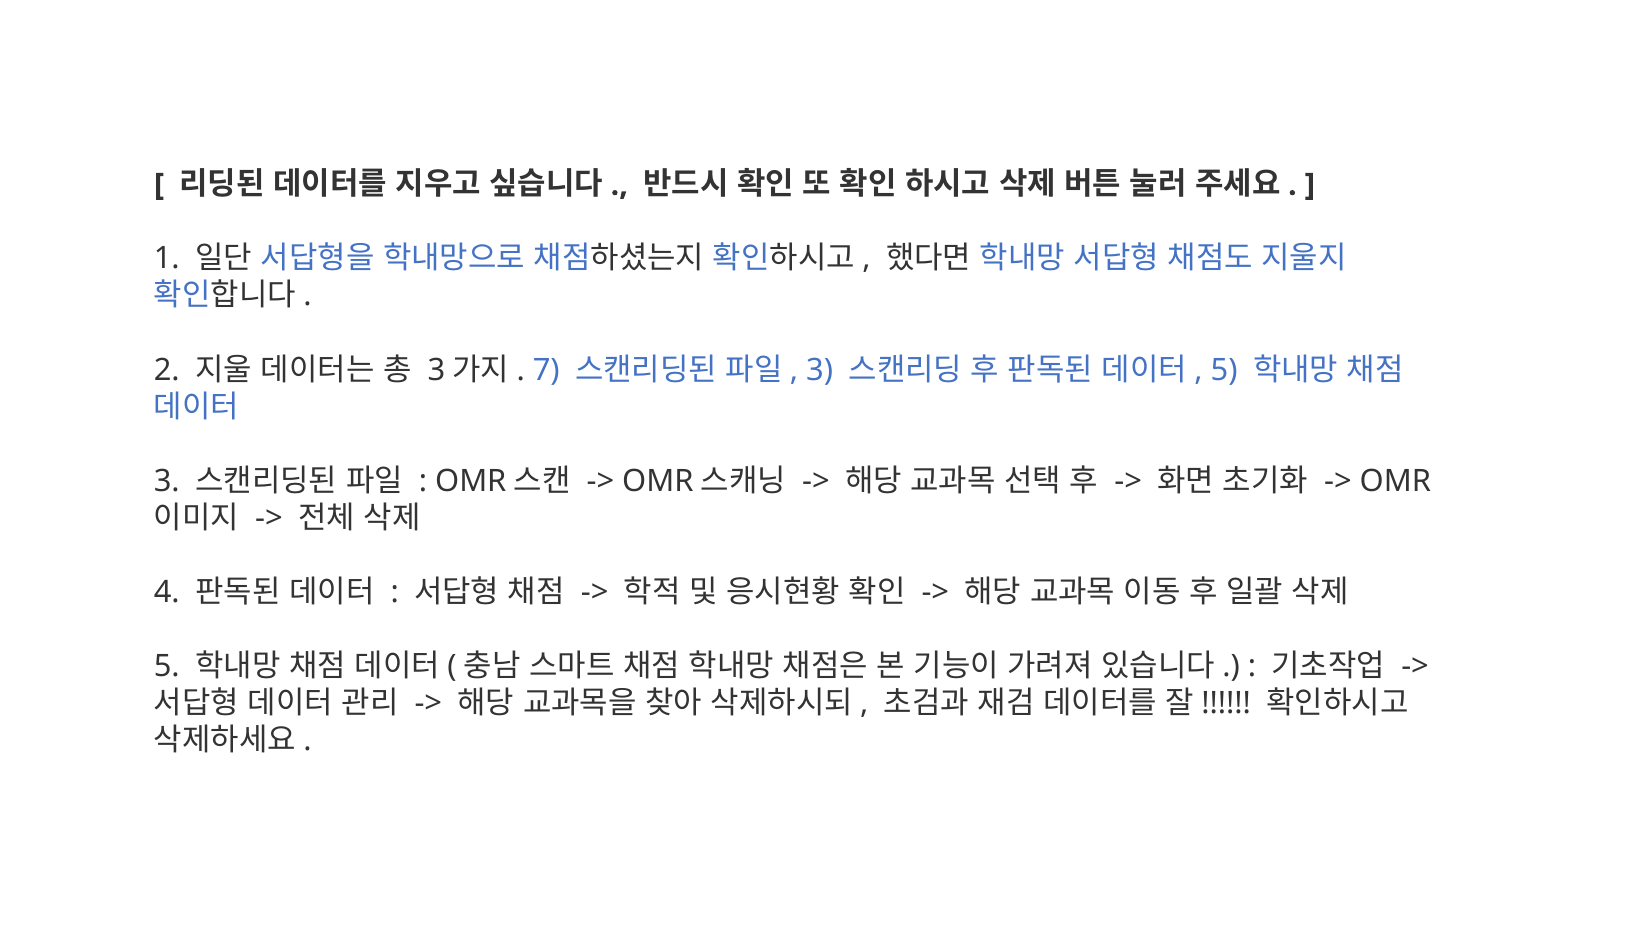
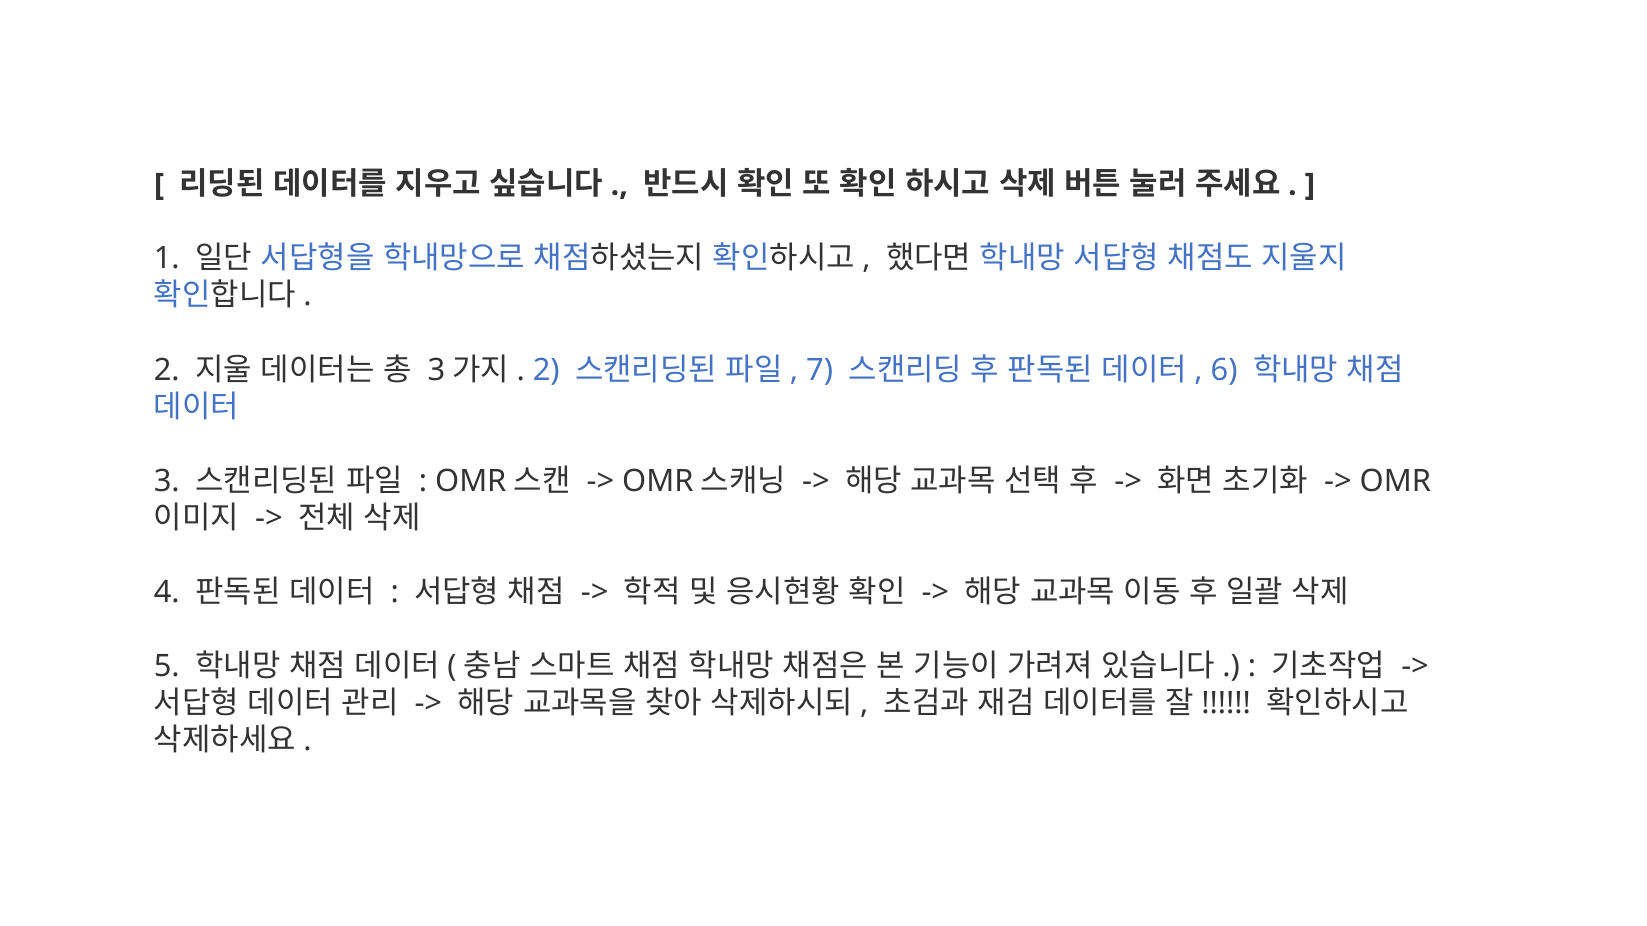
7 at (546, 370): 7 -> 2
3 at (820, 370): 3 -> 7
5 at (1224, 370): 5 -> 6
